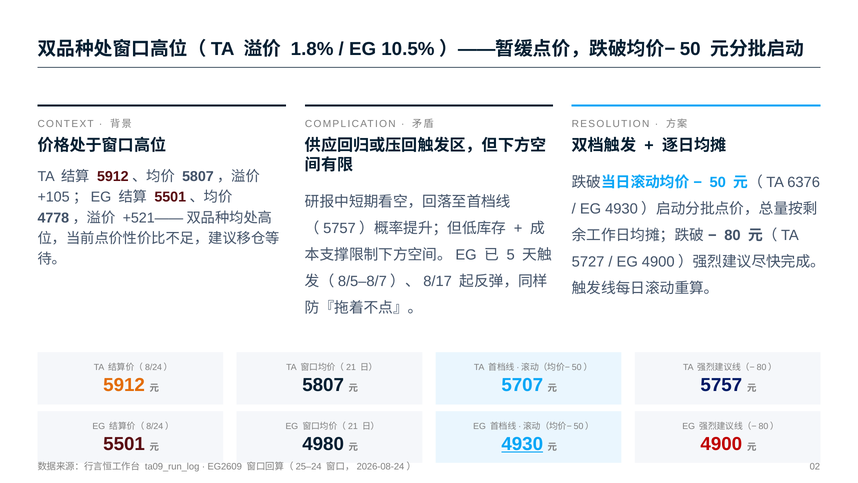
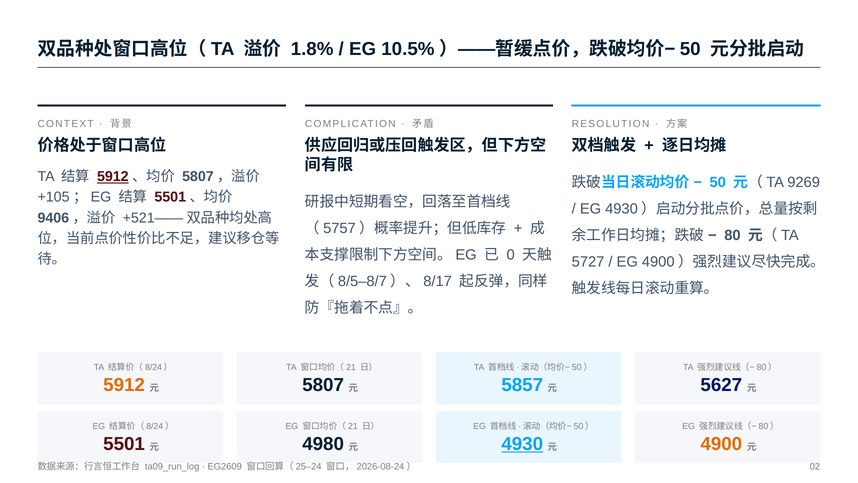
5912 at (113, 177) underline: none -> present
6376: 6376 -> 9269
4778: 4778 -> 9406
5: 5 -> 0
5707: 5707 -> 5857
5757: 5757 -> 5627
4900 colour: red -> orange
